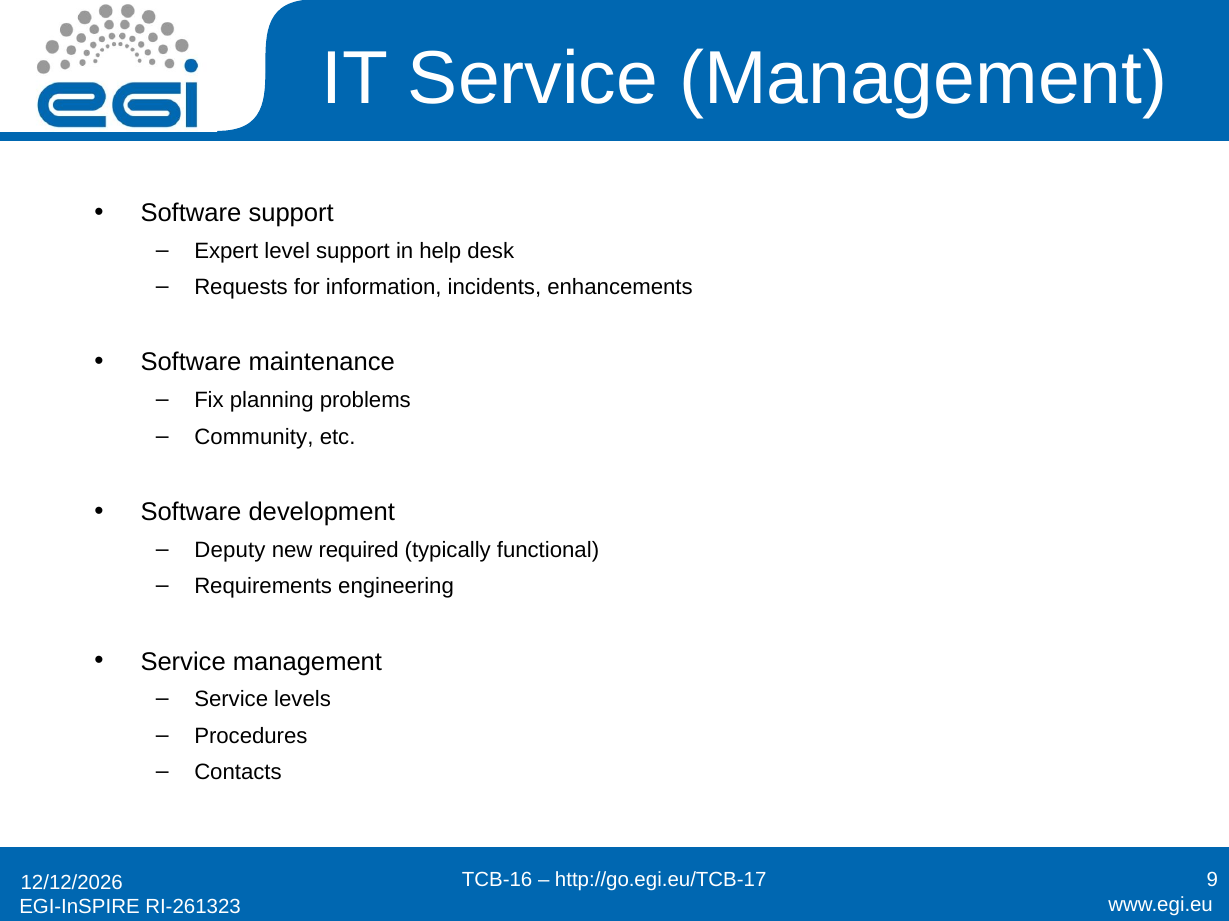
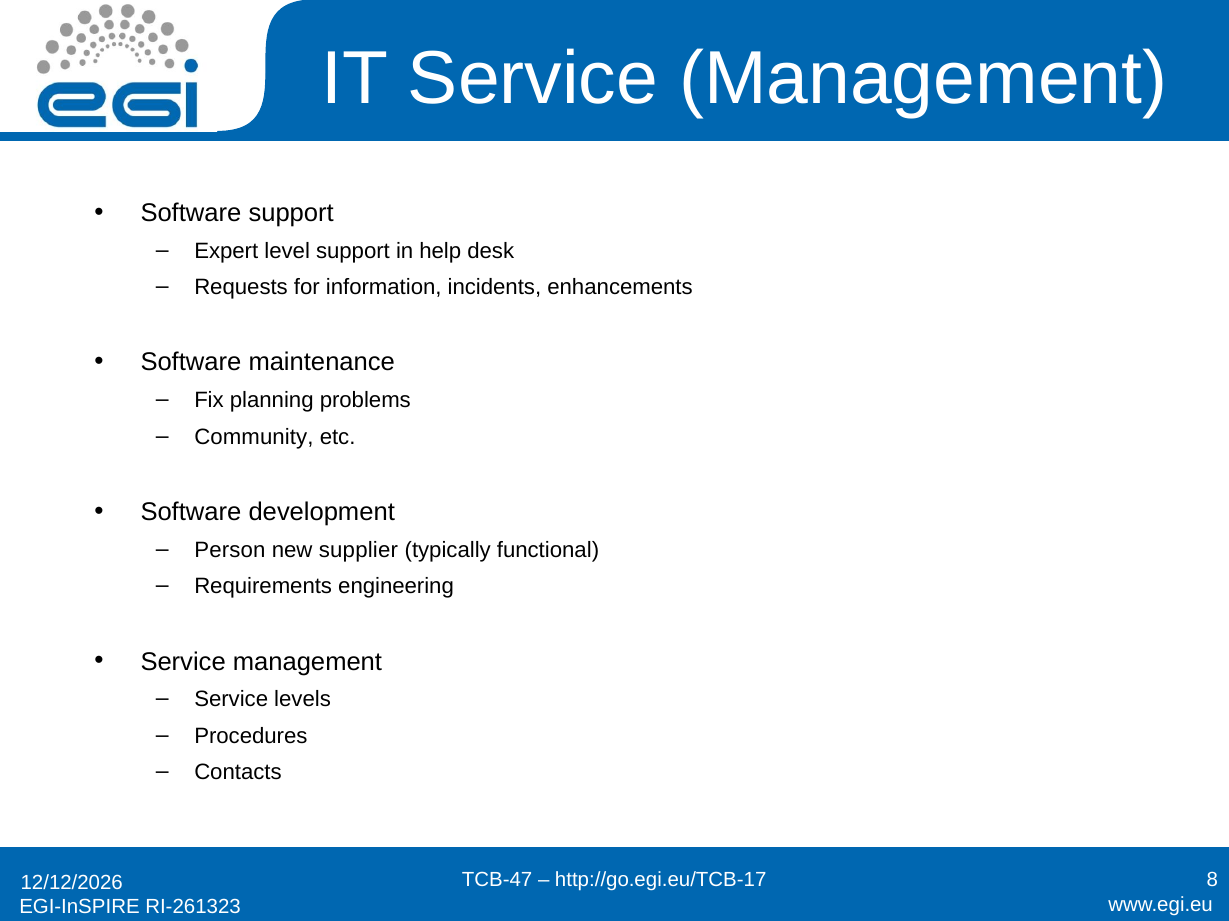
Deputy: Deputy -> Person
required: required -> supplier
TCB-16: TCB-16 -> TCB-47
9: 9 -> 8
